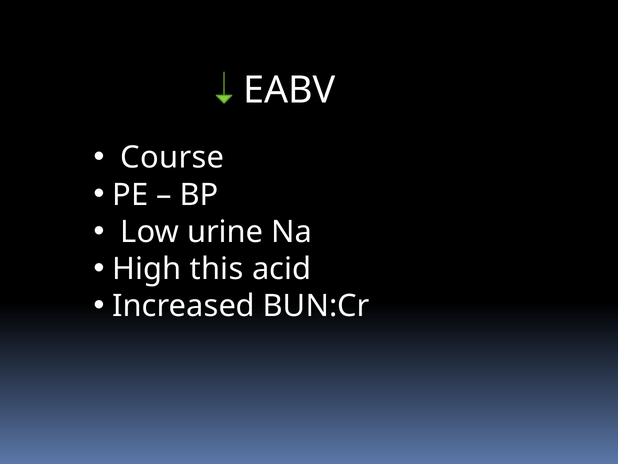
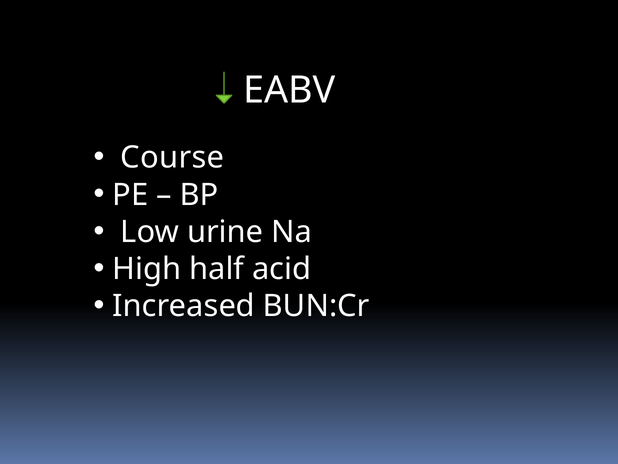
this: this -> half
